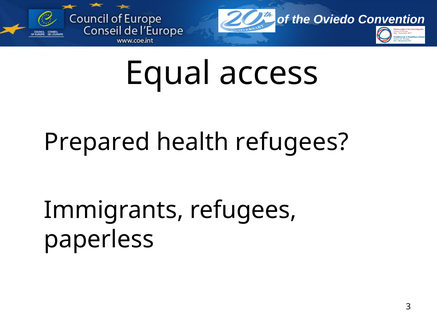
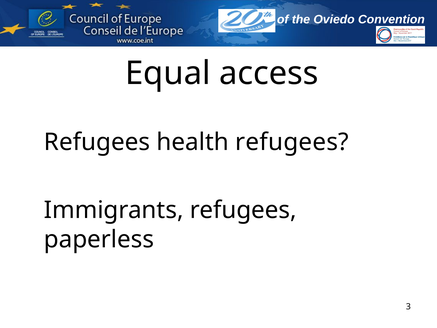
Prepared at (97, 142): Prepared -> Refugees
